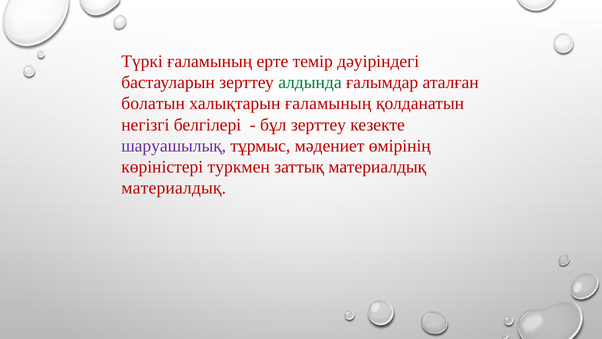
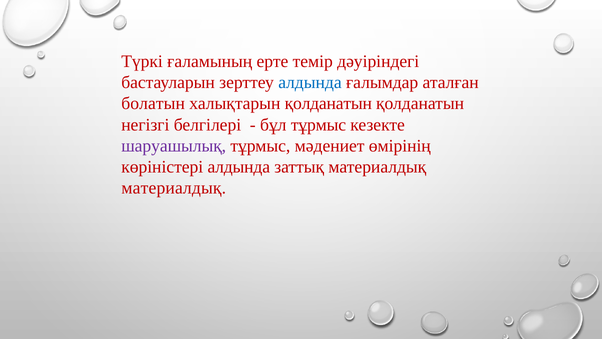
алдында at (310, 82) colour: green -> blue
халықтарын ғаламының: ғаламының -> қолданатын
бұл зерттеу: зерттеу -> тұрмыс
көріністері туркмен: туркмен -> алдында
